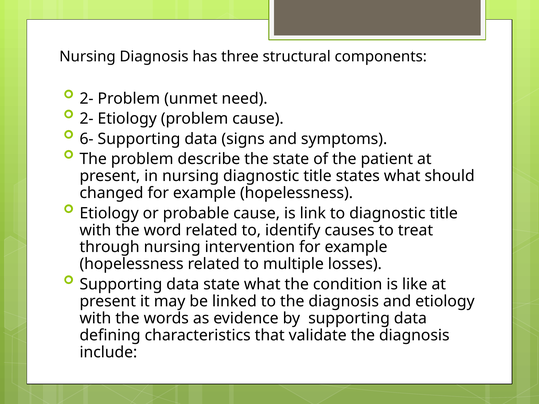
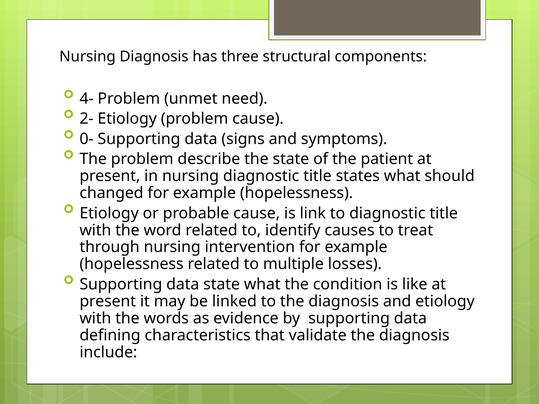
2- at (87, 99): 2- -> 4-
6-: 6- -> 0-
